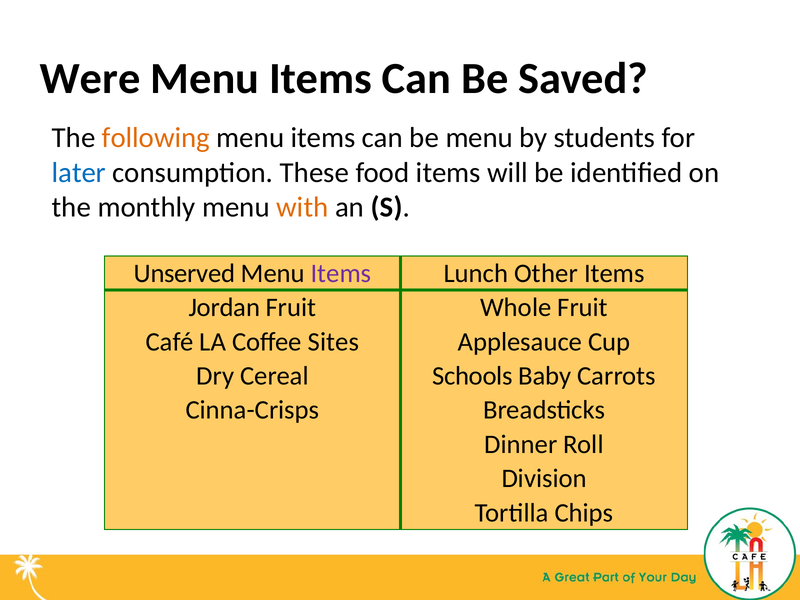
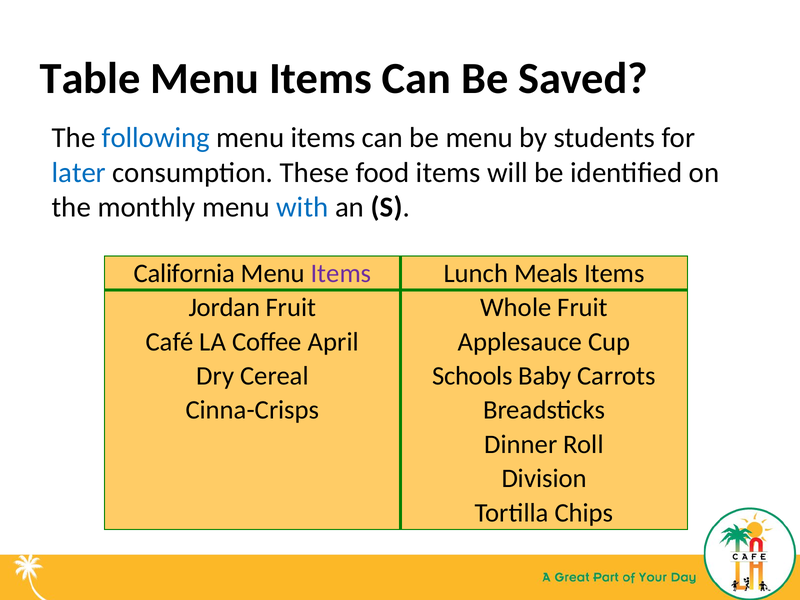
Were: Were -> Table
following colour: orange -> blue
with colour: orange -> blue
Unserved: Unserved -> California
Other: Other -> Meals
Sites: Sites -> April
